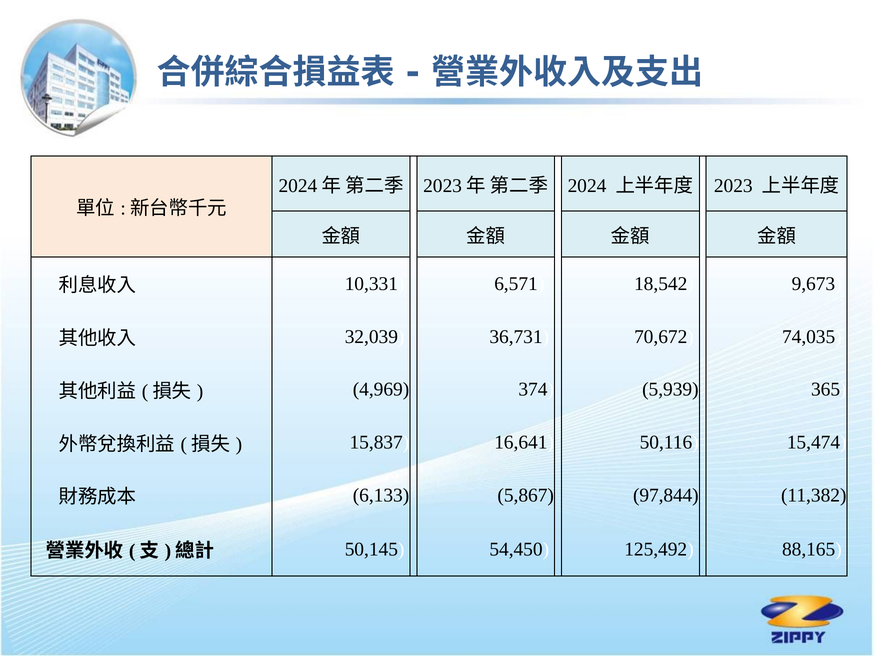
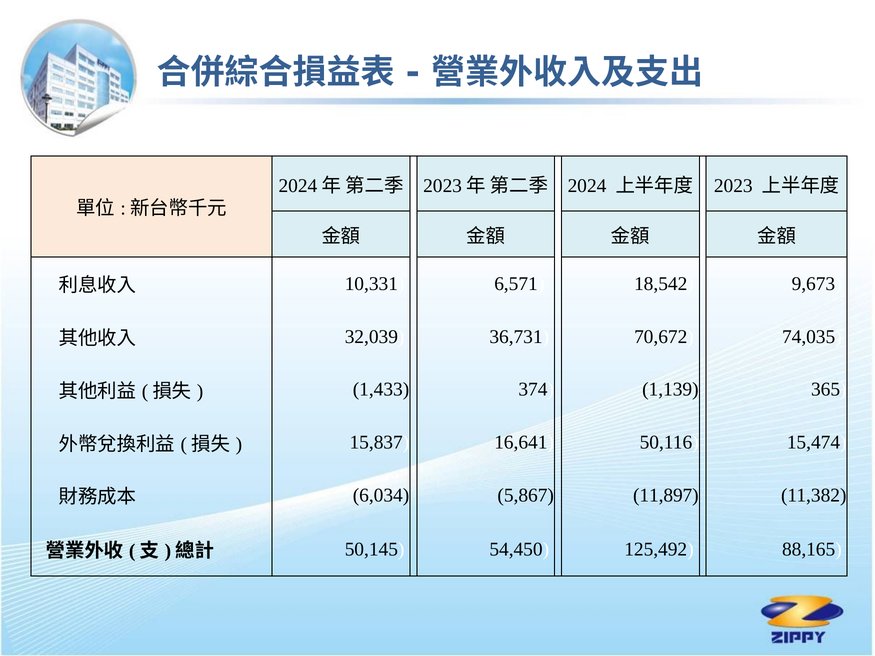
4,969: 4,969 -> 1,433
5,939: 5,939 -> 1,139
6,133: 6,133 -> 6,034
97,844: 97,844 -> 11,897
